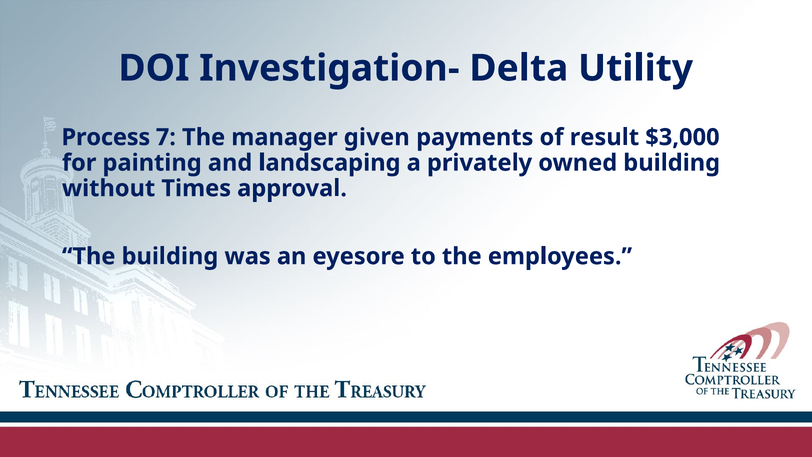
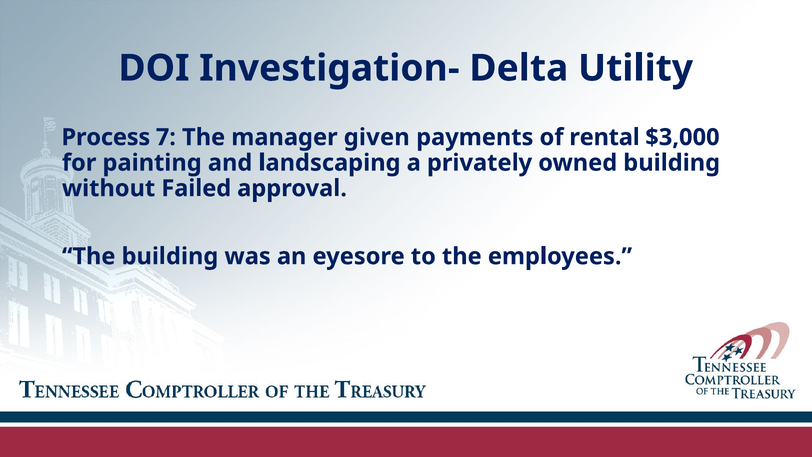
result: result -> rental
Times: Times -> Failed
